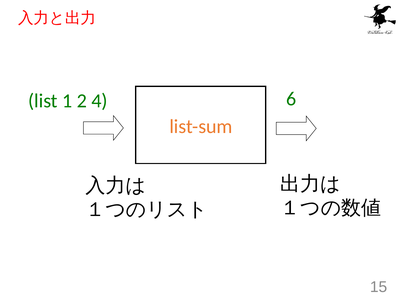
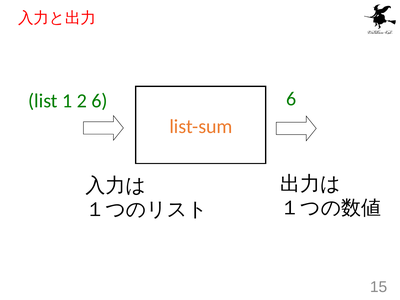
2 4: 4 -> 6
